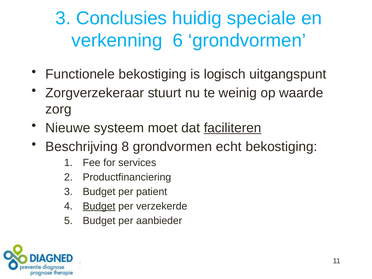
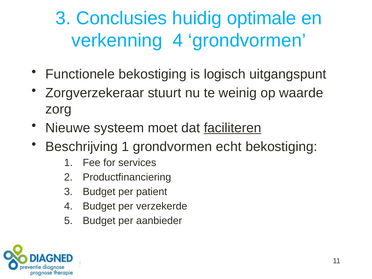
speciale: speciale -> optimale
verkenning 6: 6 -> 4
Beschrijving 8: 8 -> 1
Budget at (99, 206) underline: present -> none
